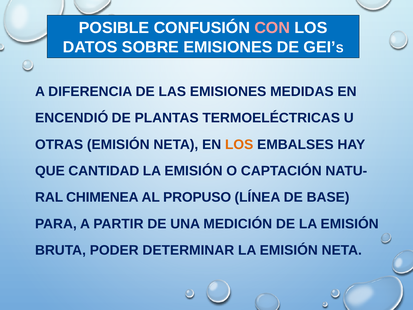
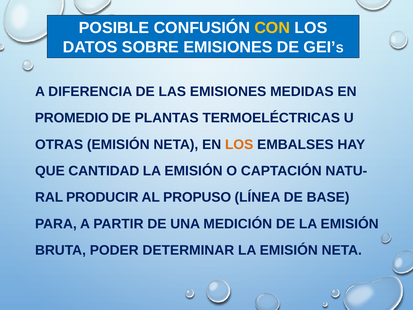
CON colour: pink -> yellow
ENCENDIÓ: ENCENDIÓ -> PROMEDIO
CHIMENEA: CHIMENEA -> PRODUCIR
